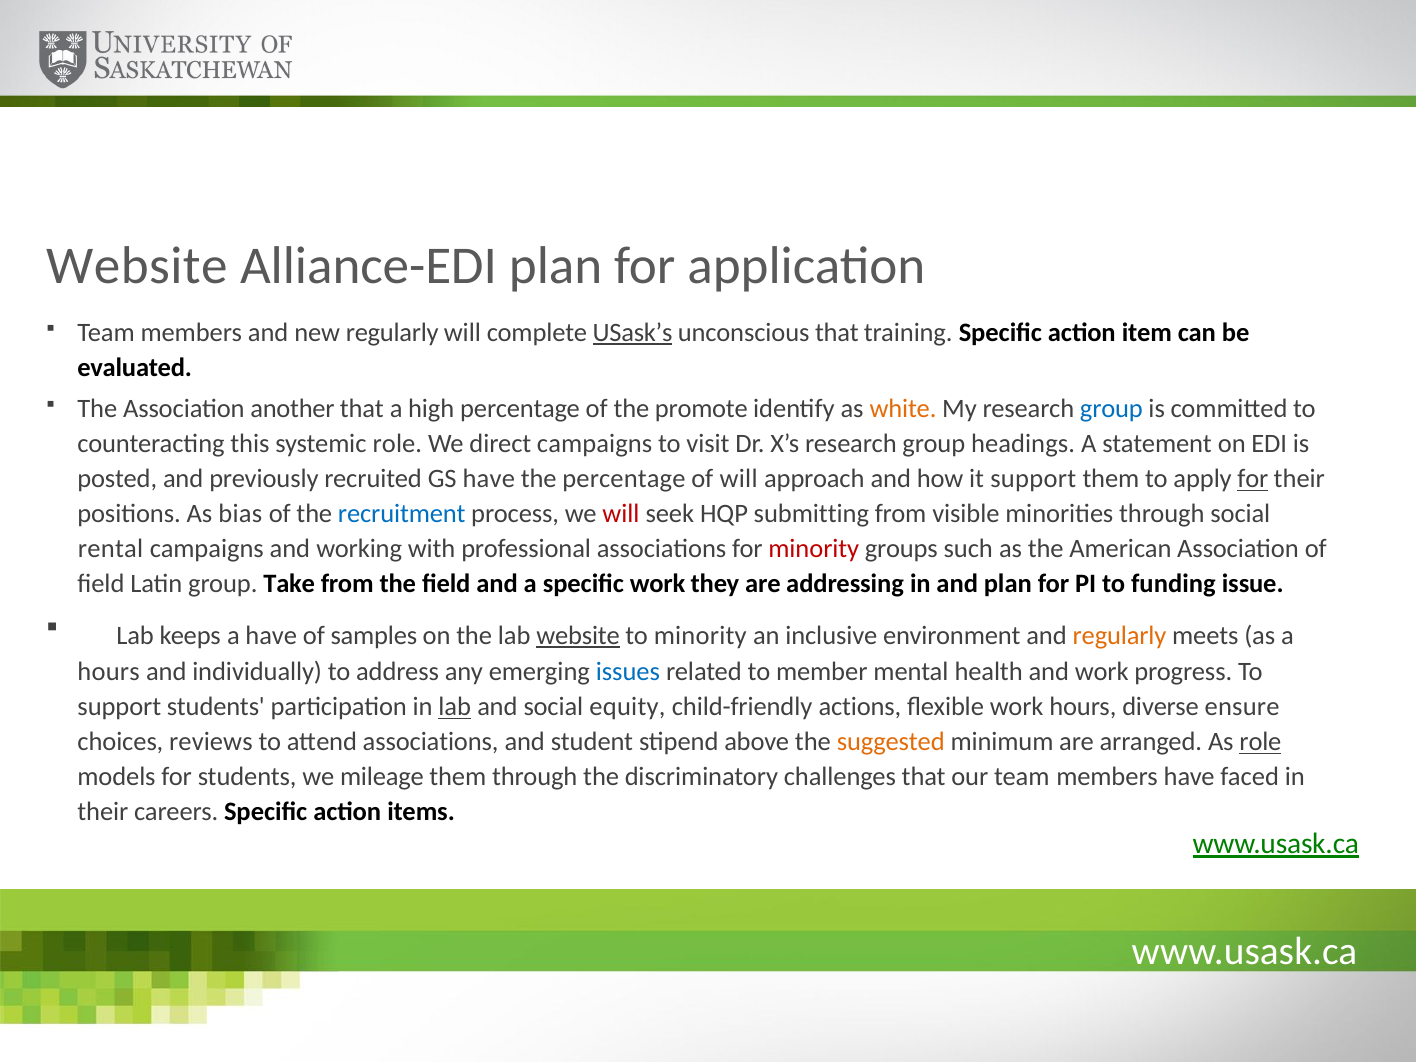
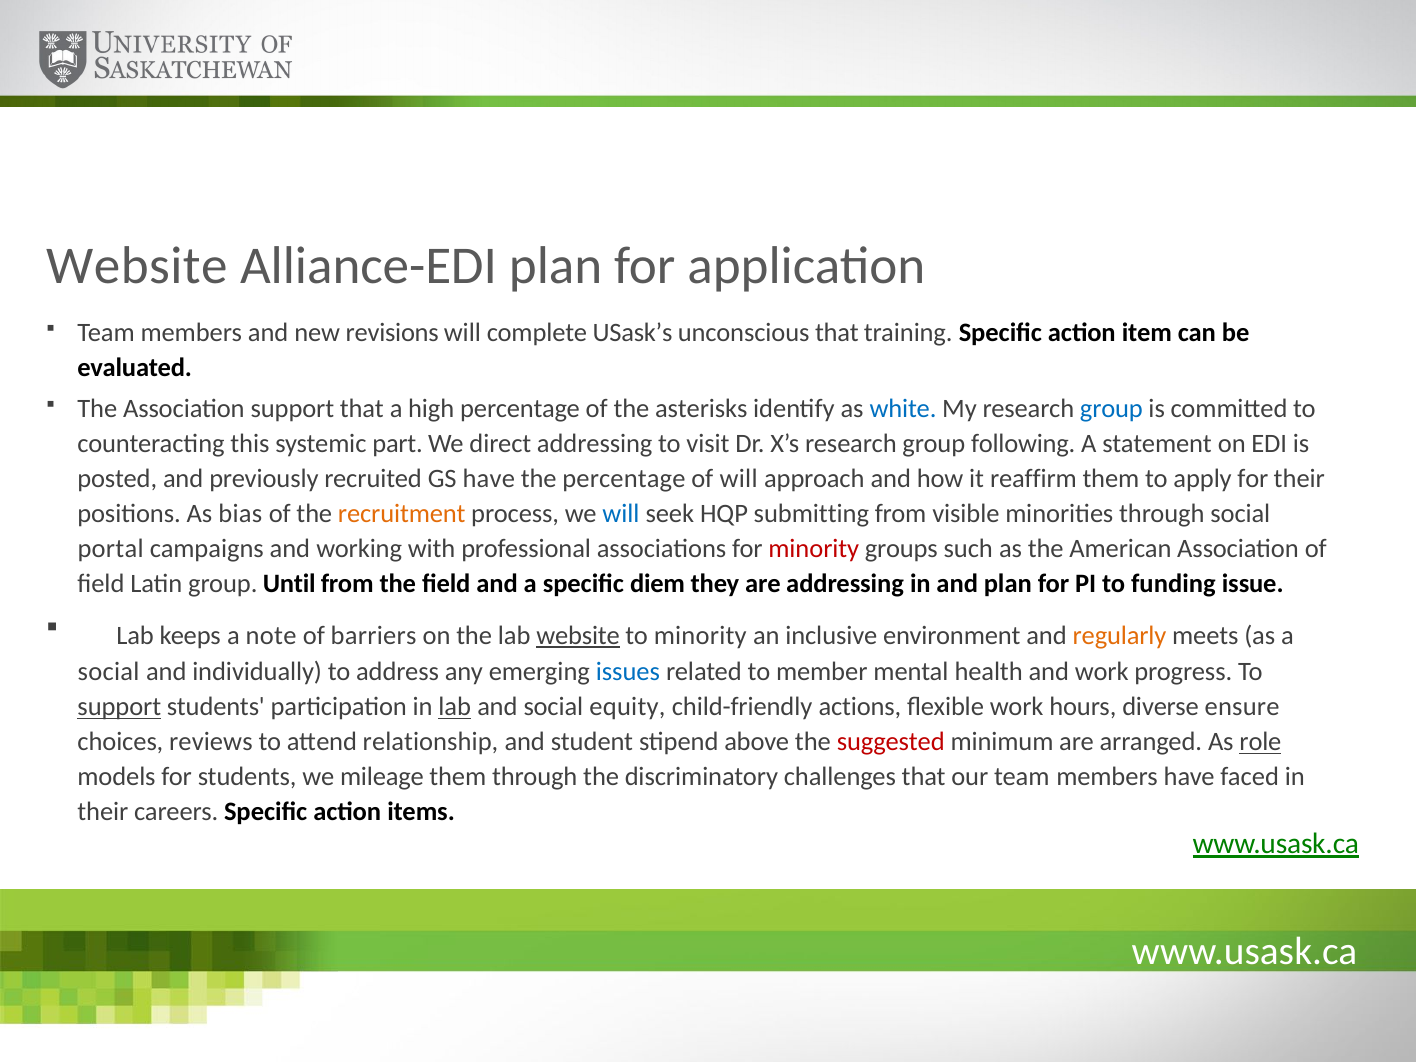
new regularly: regularly -> revisions
USask’s underline: present -> none
Association another: another -> support
promote: promote -> asterisks
white colour: orange -> blue
systemic role: role -> part
direct campaigns: campaigns -> addressing
headings: headings -> following
it support: support -> reaffirm
for at (1253, 479) underline: present -> none
recruitment colour: blue -> orange
will at (621, 514) colour: red -> blue
rental: rental -> portal
Take: Take -> Until
specific work: work -> diem
a have: have -> note
samples: samples -> barriers
hours at (109, 672): hours -> social
support at (119, 707) underline: none -> present
attend associations: associations -> relationship
suggested colour: orange -> red
